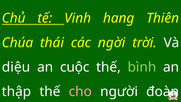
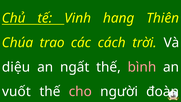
thái: thái -> trao
ngời: ngời -> cách
cuộc: cuộc -> ngất
bình colour: light green -> pink
thập: thập -> vuốt
